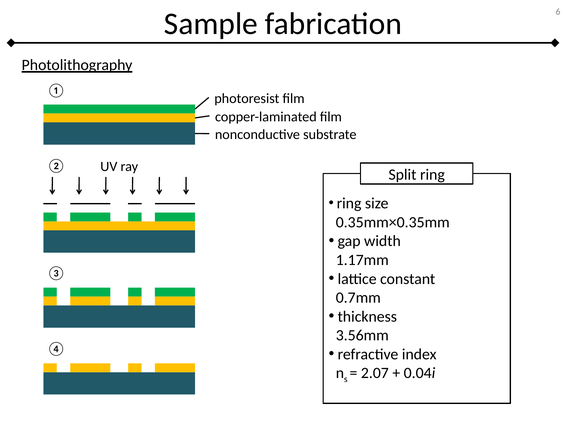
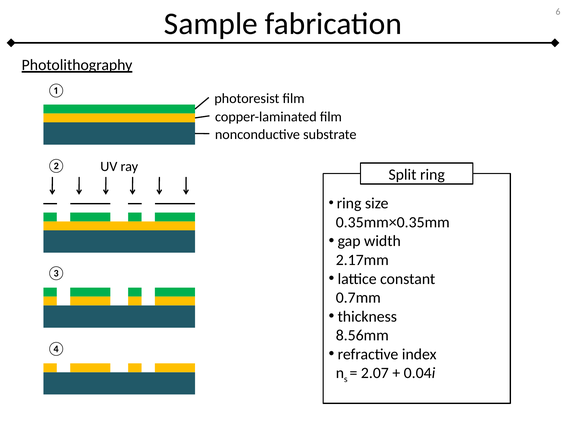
1.17mm: 1.17mm -> 2.17mm
3.56mm: 3.56mm -> 8.56mm
